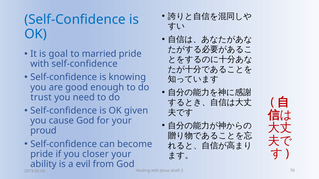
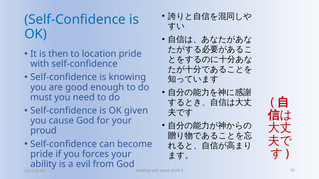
goal: goal -> then
married: married -> location
trust: trust -> must
closer: closer -> forces
